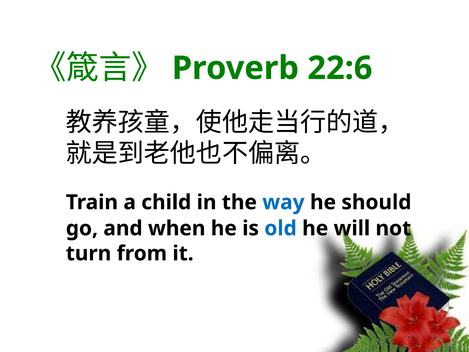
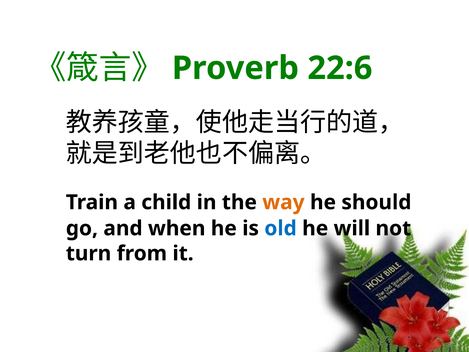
way colour: blue -> orange
